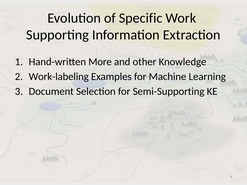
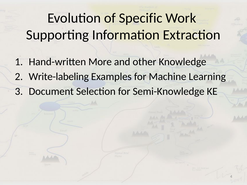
Work-labeling: Work-labeling -> Write-labeling
Semi-Supporting: Semi-Supporting -> Semi-Knowledge
